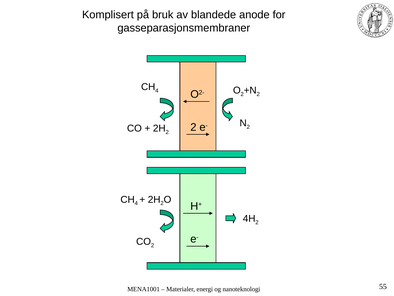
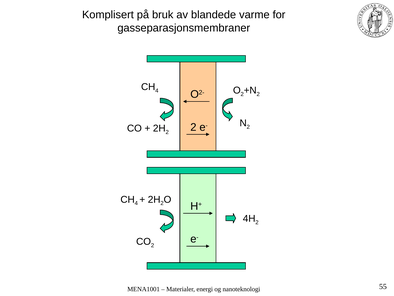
anode: anode -> varme
